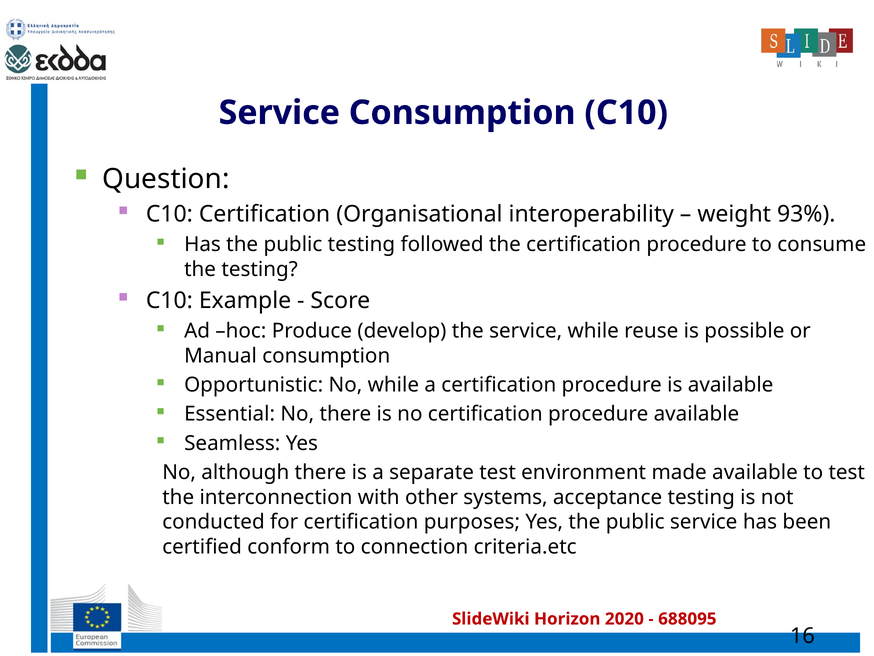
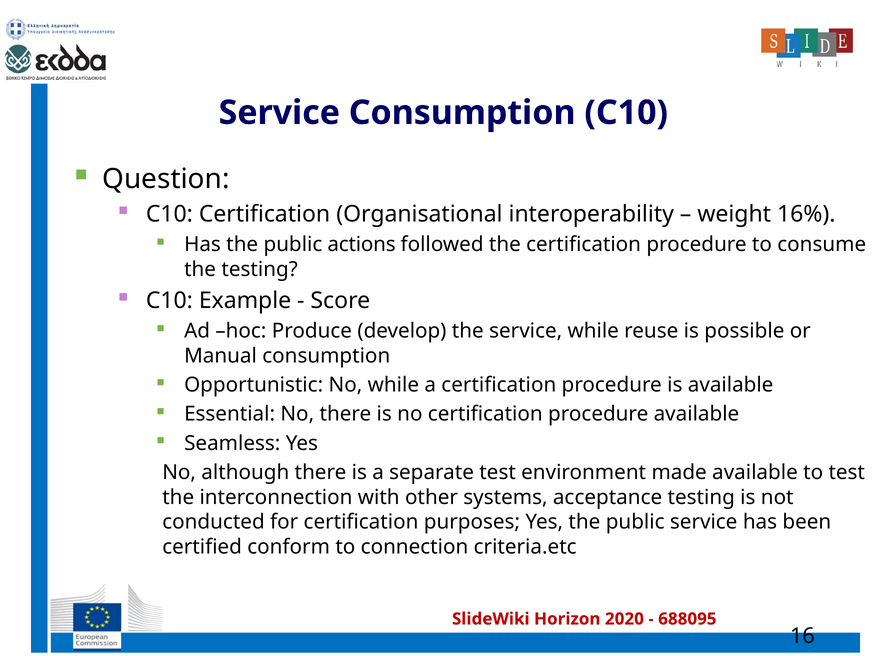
93%: 93% -> 16%
public testing: testing -> actions
